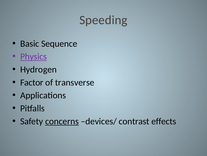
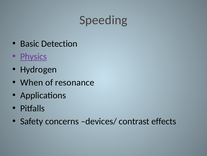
Sequence: Sequence -> Detection
Factor: Factor -> When
transverse: transverse -> resonance
concerns underline: present -> none
